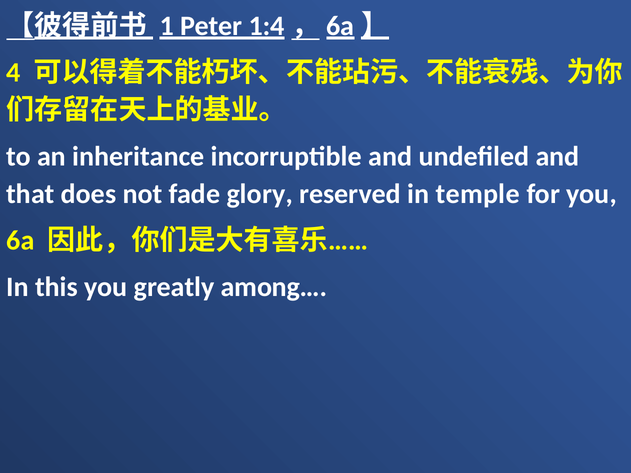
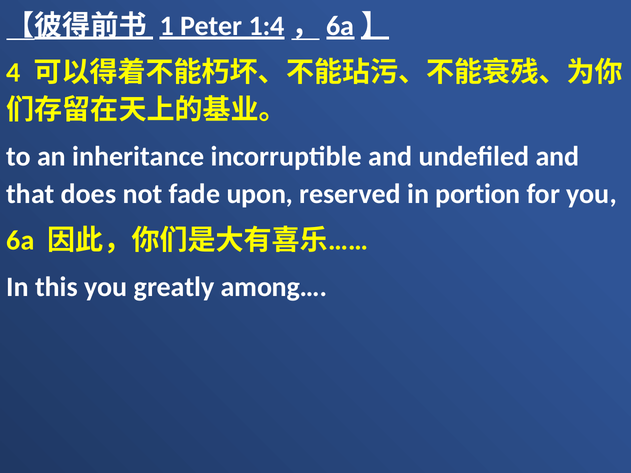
glory: glory -> upon
temple: temple -> portion
